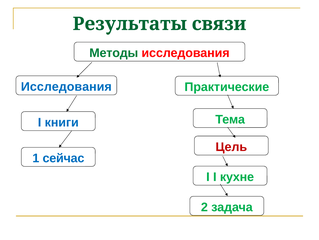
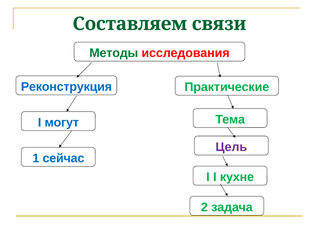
Результаты: Результаты -> Составляем
Исследования at (66, 86): Исследования -> Реконструкция
книги: книги -> могут
Цель colour: red -> purple
